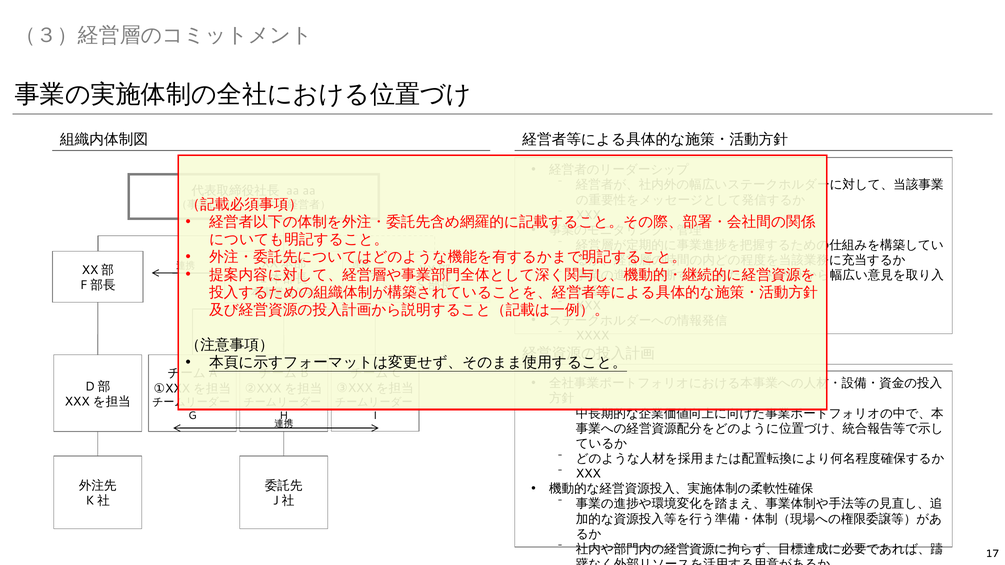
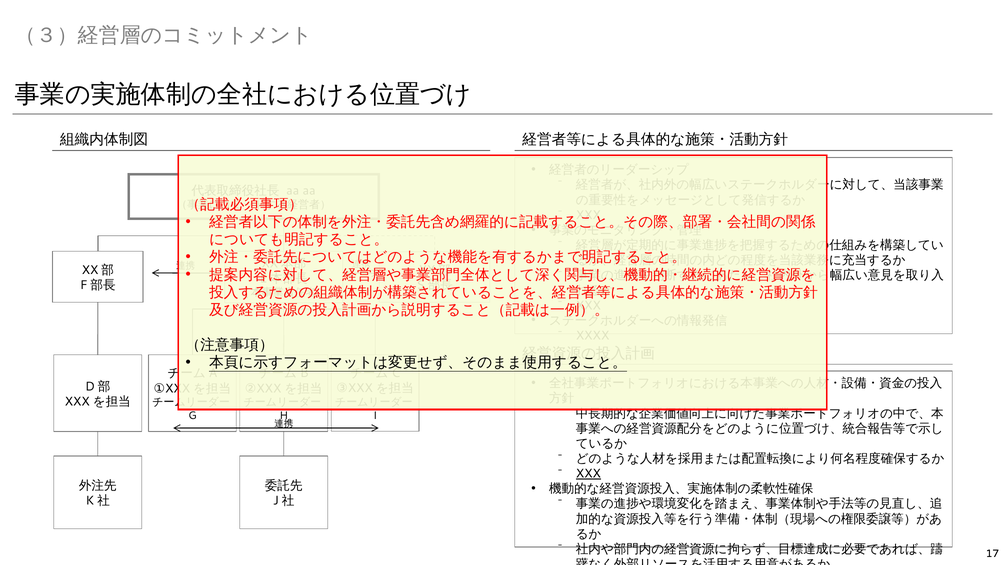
XXX at (588, 474) underline: none -> present
